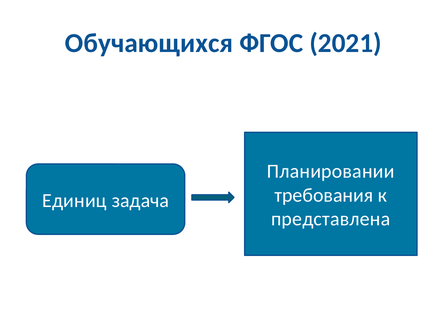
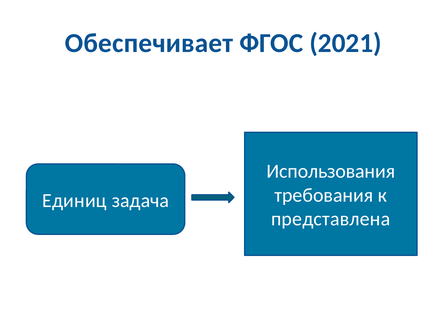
Обучающихся: Обучающихся -> Обеспечивает
Планировании: Планировании -> Использования
